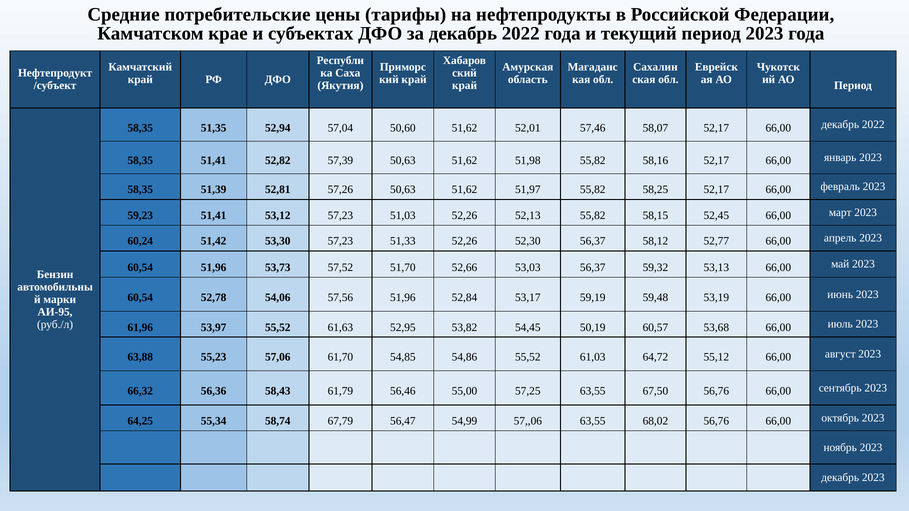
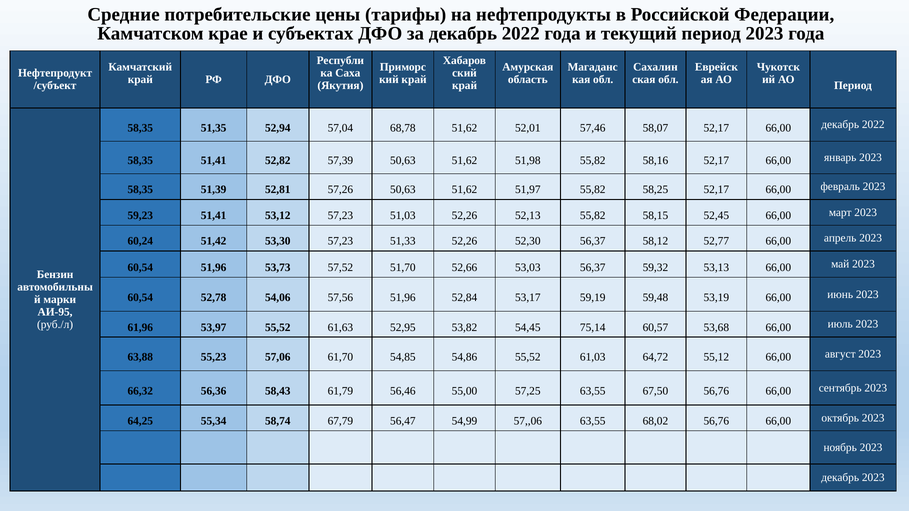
50,60: 50,60 -> 68,78
50,19: 50,19 -> 75,14
